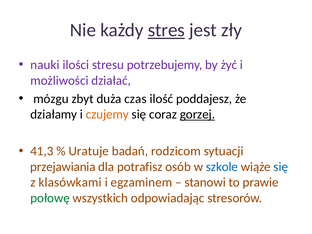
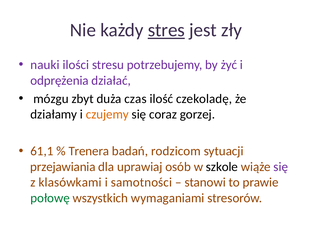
możliwości: możliwości -> odprężenia
poddajesz: poddajesz -> czekoladę
gorzej underline: present -> none
41,3: 41,3 -> 61,1
Uratuje: Uratuje -> Trenera
potrafisz: potrafisz -> uprawiaj
szkole colour: blue -> black
się at (281, 167) colour: blue -> purple
egzaminem: egzaminem -> samotności
odpowiadając: odpowiadając -> wymaganiami
